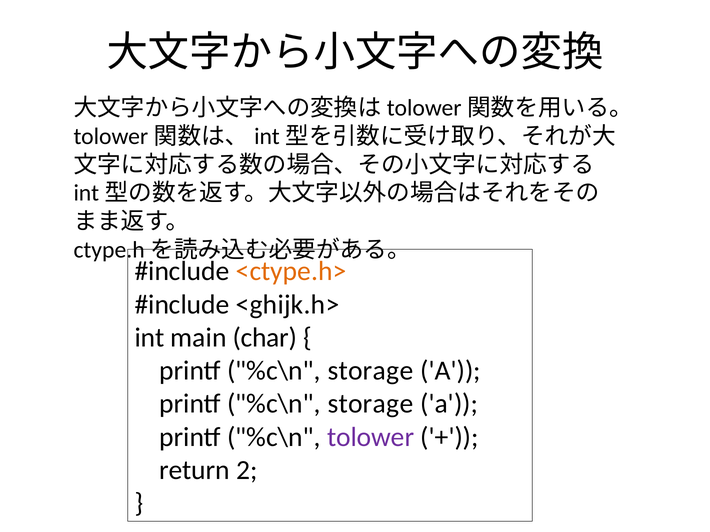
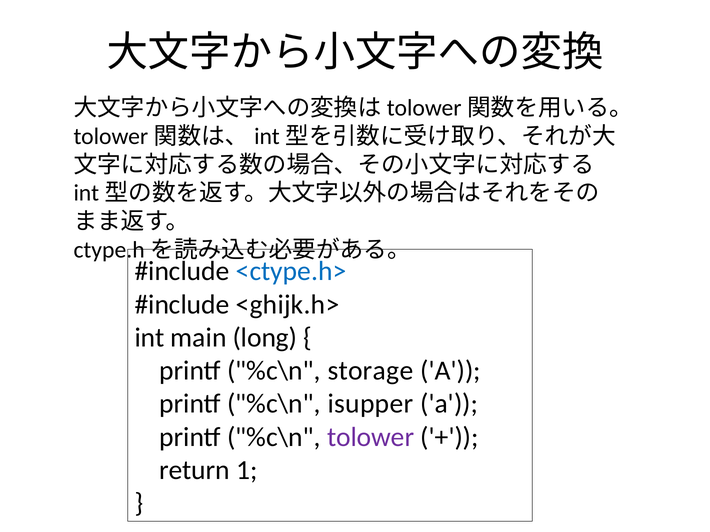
<ctype.h> colour: orange -> blue
char: char -> long
storage at (370, 404): storage -> isupper
2: 2 -> 1
